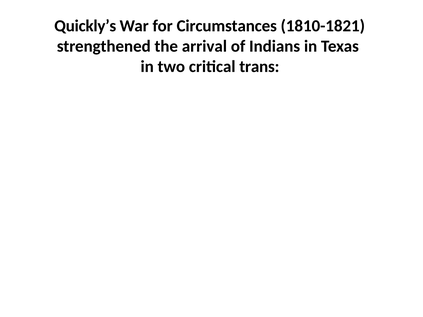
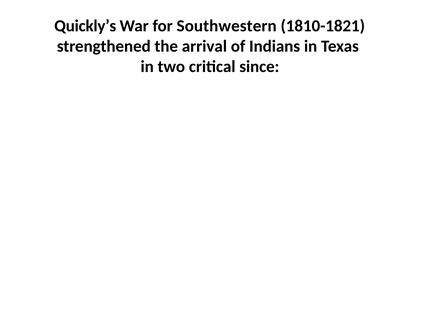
Circumstances: Circumstances -> Southwestern
trans: trans -> since
